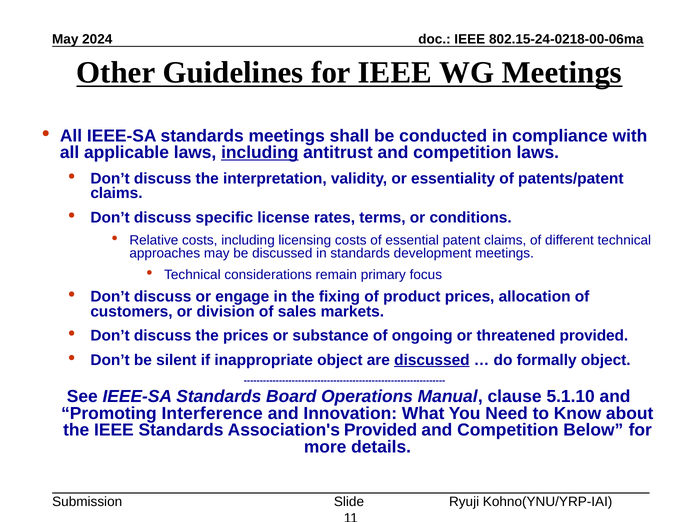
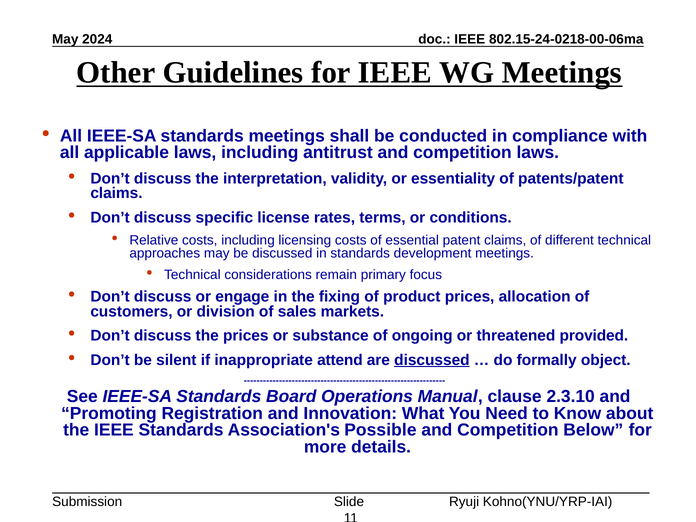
including at (260, 153) underline: present -> none
inappropriate object: object -> attend
5.1.10: 5.1.10 -> 2.3.10
Interference: Interference -> Registration
Association's Provided: Provided -> Possible
